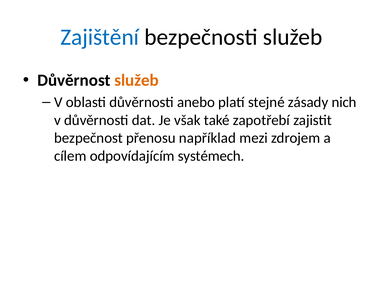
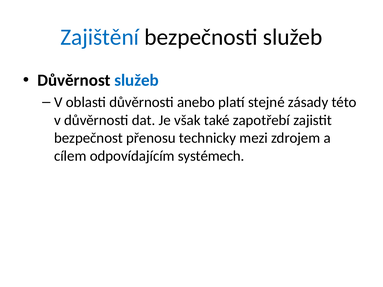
služeb at (137, 80) colour: orange -> blue
nich: nich -> této
například: například -> technicky
